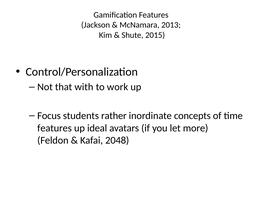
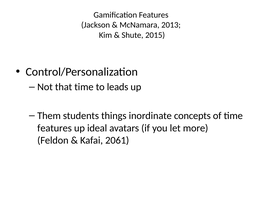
that with: with -> time
work: work -> leads
Focus: Focus -> Them
rather: rather -> things
2048: 2048 -> 2061
